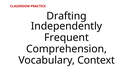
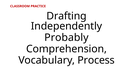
Frequent: Frequent -> Probably
Context: Context -> Process
